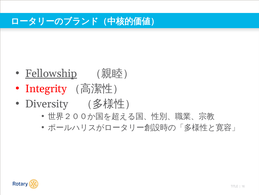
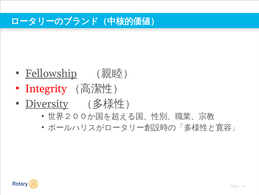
Diversity underline: none -> present
